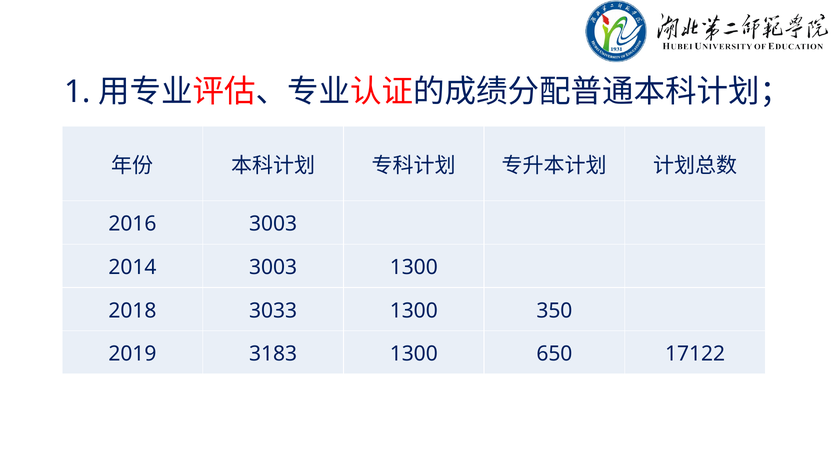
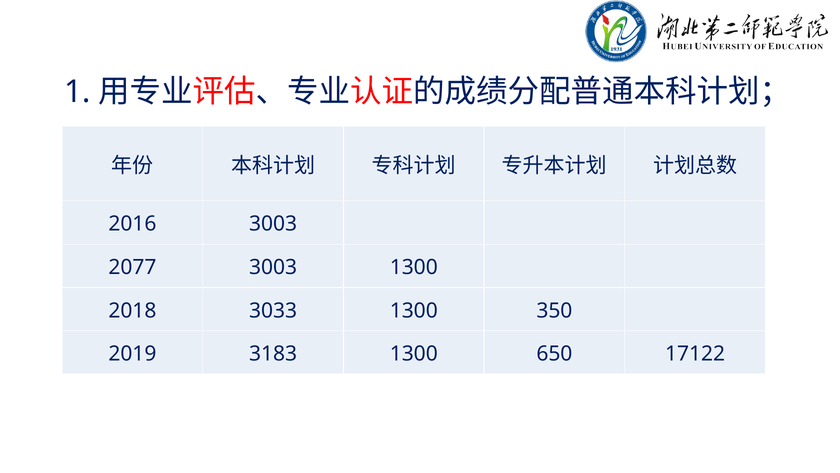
2014: 2014 -> 2077
